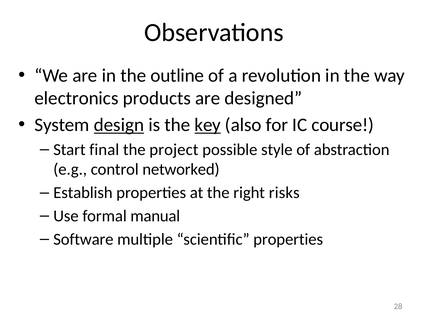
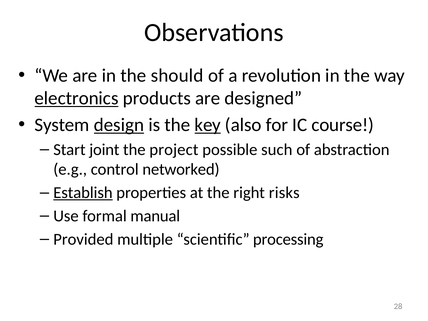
outline: outline -> should
electronics underline: none -> present
final: final -> joint
style: style -> such
Establish underline: none -> present
Software: Software -> Provided
scientific properties: properties -> processing
